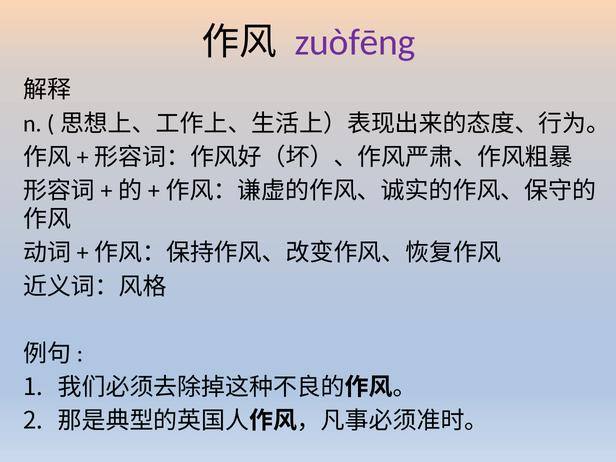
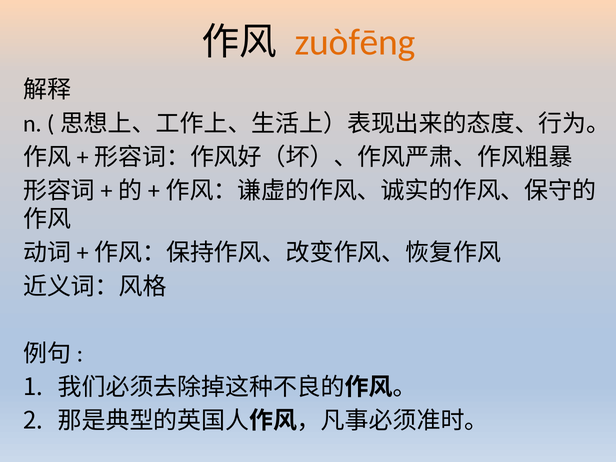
zuòfēng colour: purple -> orange
